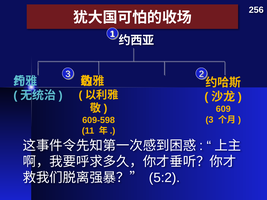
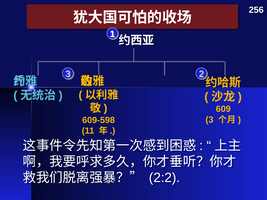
5:2: 5:2 -> 2:2
